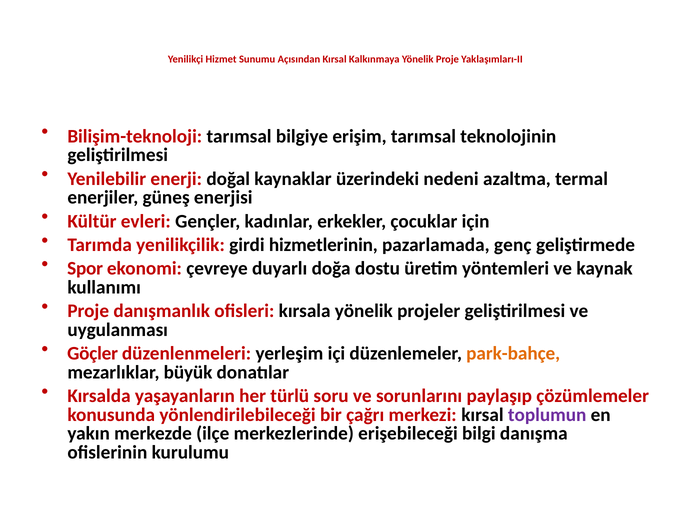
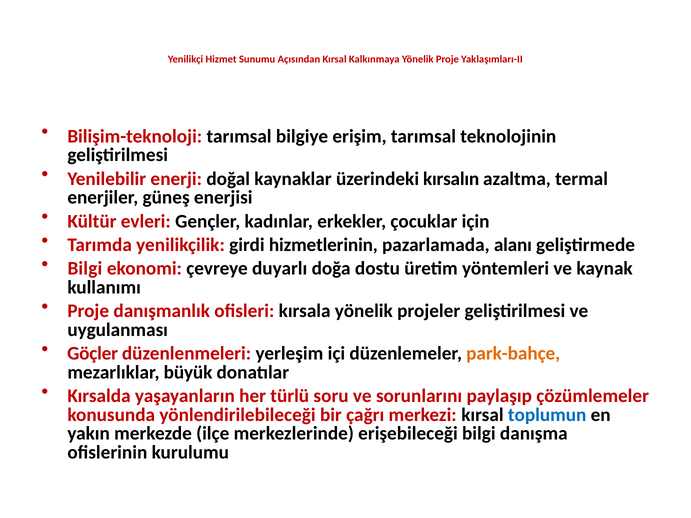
nedeni: nedeni -> kırsalın
genç: genç -> alanı
Spor at (85, 269): Spor -> Bilgi
toplumun colour: purple -> blue
